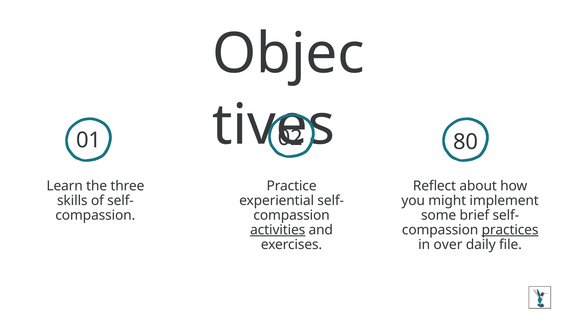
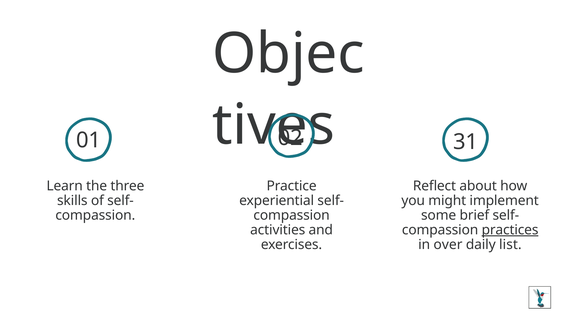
80: 80 -> 31
activities underline: present -> none
file: file -> list
